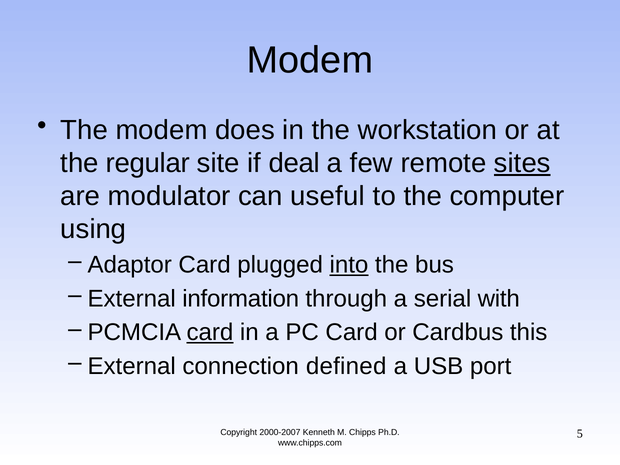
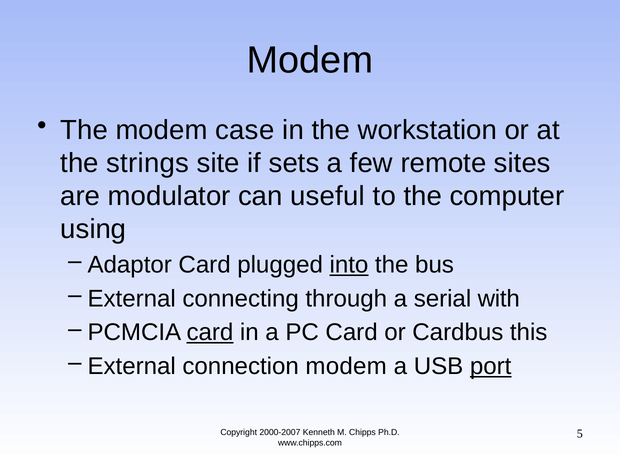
does: does -> case
regular: regular -> strings
deal: deal -> sets
sites underline: present -> none
information: information -> connecting
connection defined: defined -> modem
port underline: none -> present
